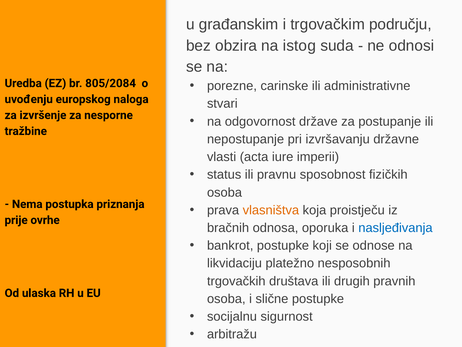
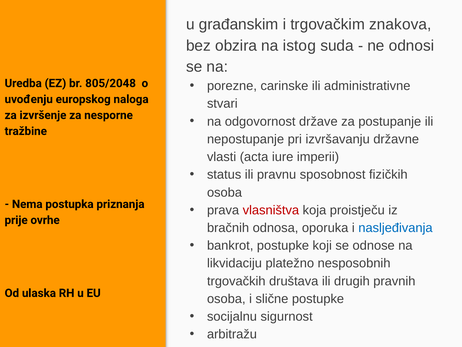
području: području -> znakova
805/2084: 805/2084 -> 805/2048
vlasništva colour: orange -> red
